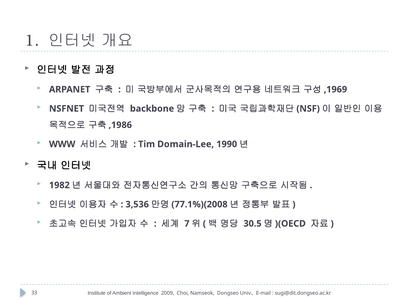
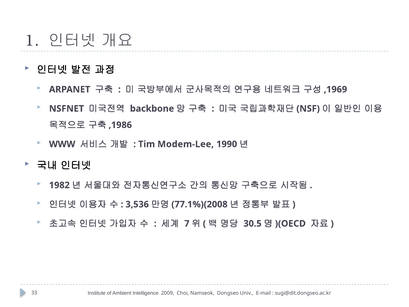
Domain-Lee: Domain-Lee -> Modem-Lee
